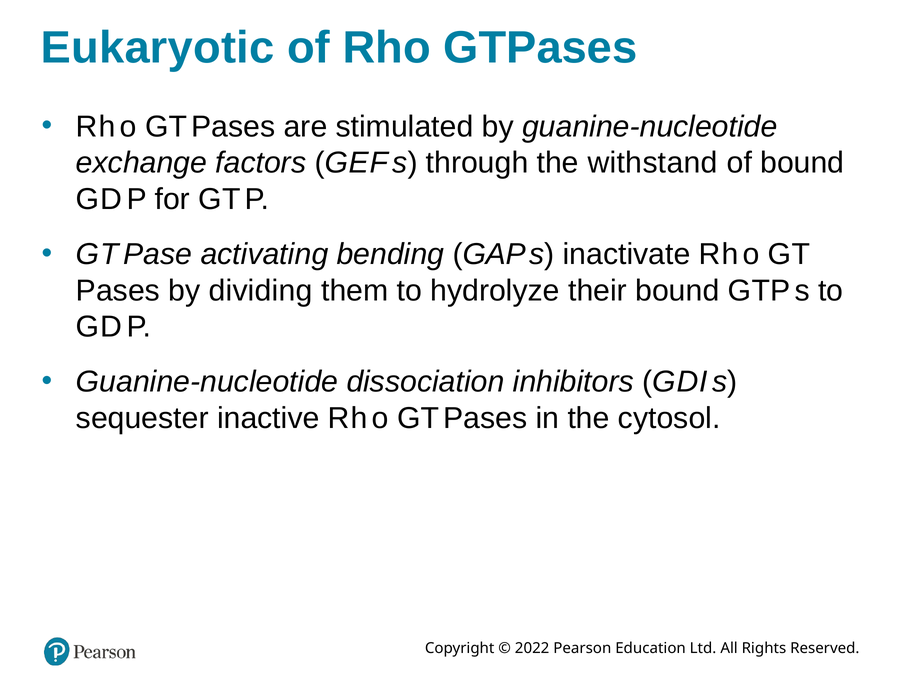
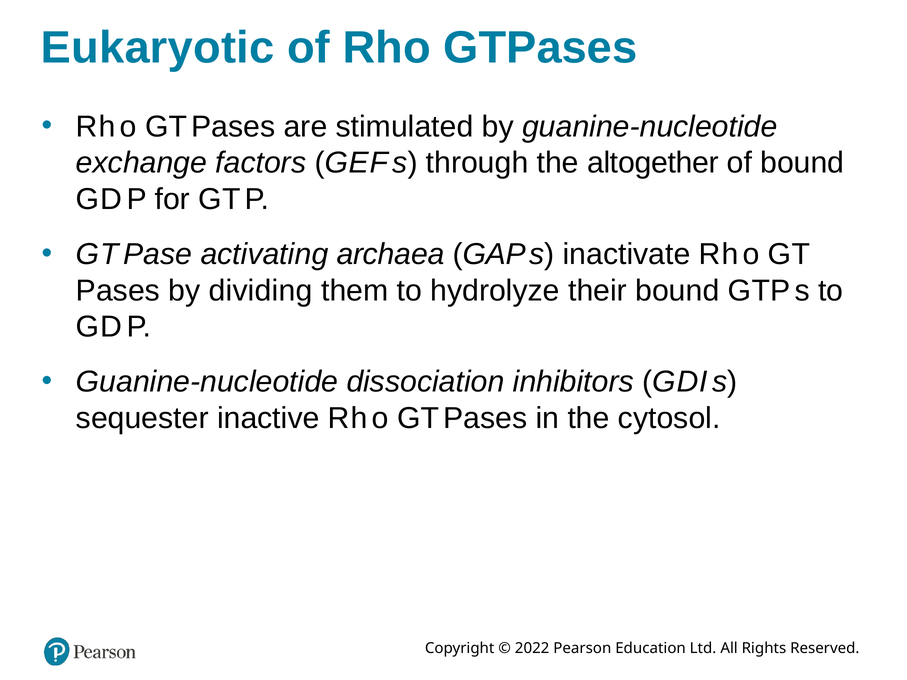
withstand: withstand -> altogether
bending: bending -> archaea
